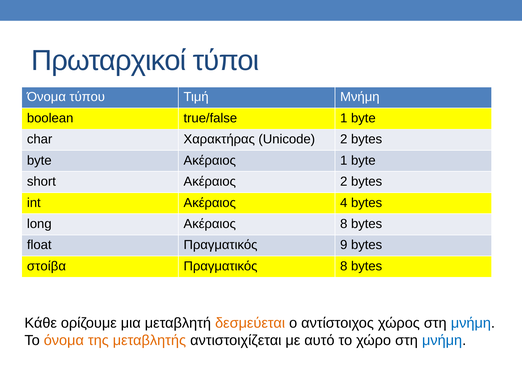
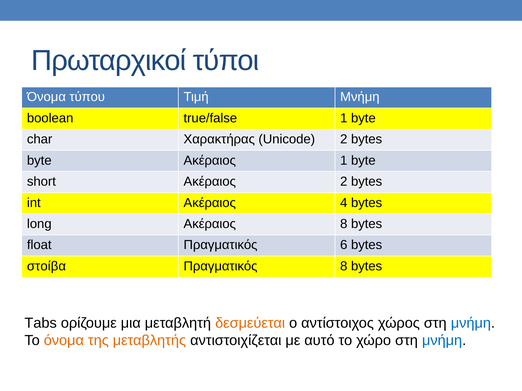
9: 9 -> 6
Κάθε: Κάθε -> Tabs
